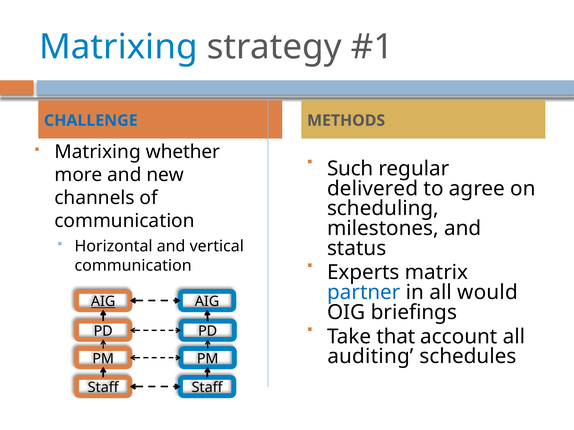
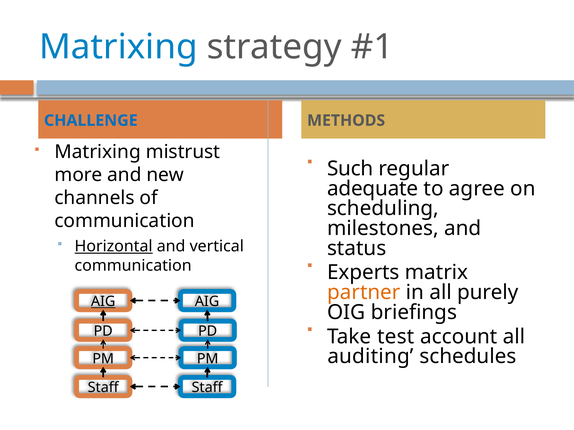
whether: whether -> mistrust
delivered: delivered -> adequate
Horizontal underline: none -> present
partner colour: blue -> orange
would: would -> purely
that: that -> test
